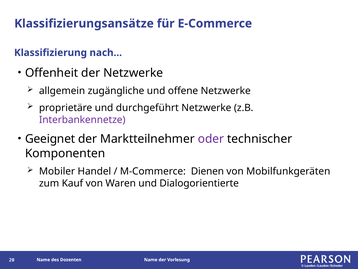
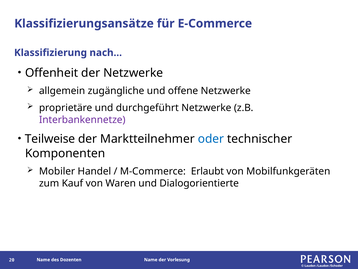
Geeignet: Geeignet -> Teilweise
oder colour: purple -> blue
Dienen: Dienen -> Erlaubt
